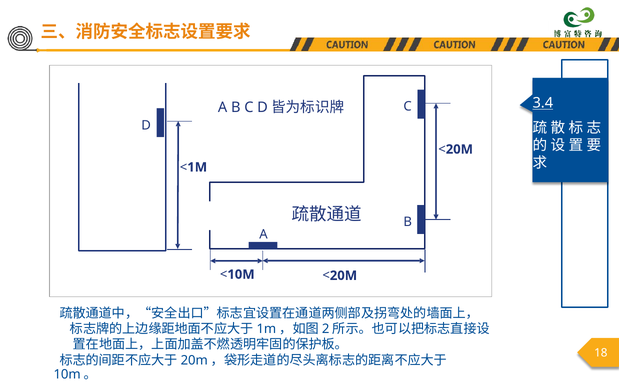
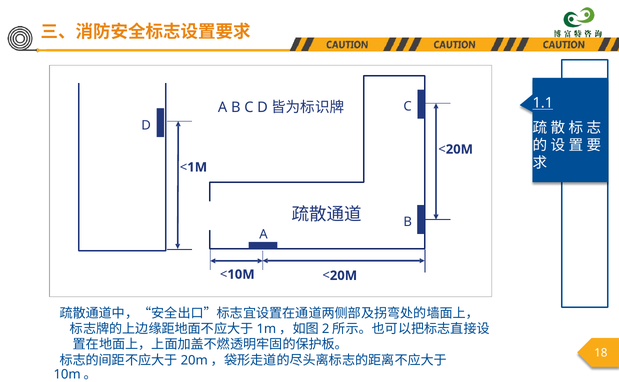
3.4: 3.4 -> 1.1
